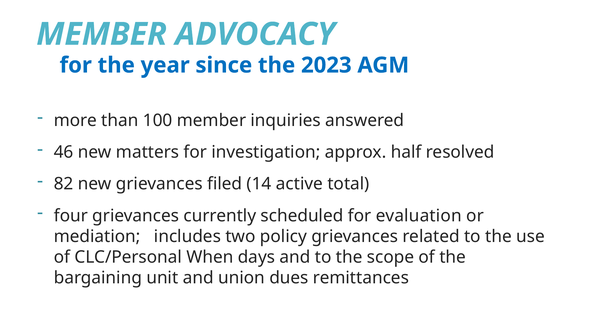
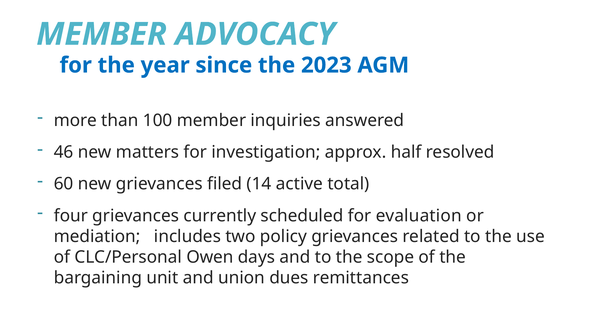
82: 82 -> 60
When: When -> Owen
